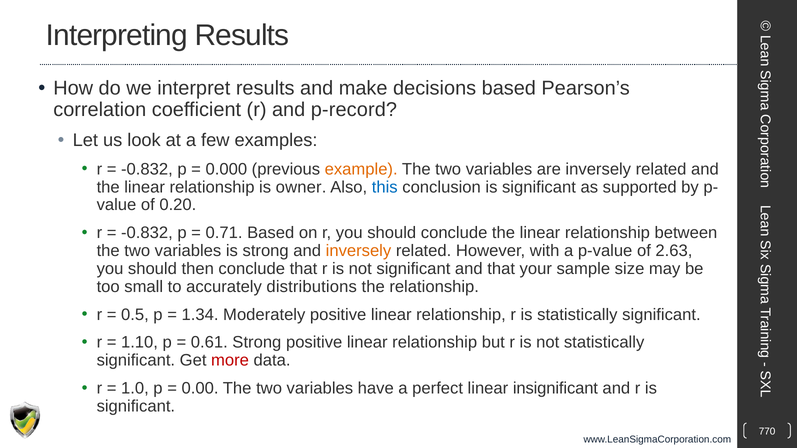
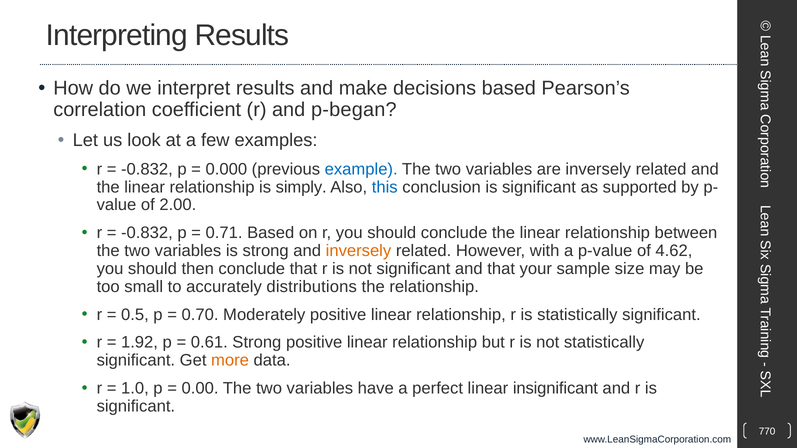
p-record: p-record -> p-began
example colour: orange -> blue
owner: owner -> simply
0.20: 0.20 -> 2.00
2.63: 2.63 -> 4.62
1.34: 1.34 -> 0.70
1.10: 1.10 -> 1.92
more colour: red -> orange
